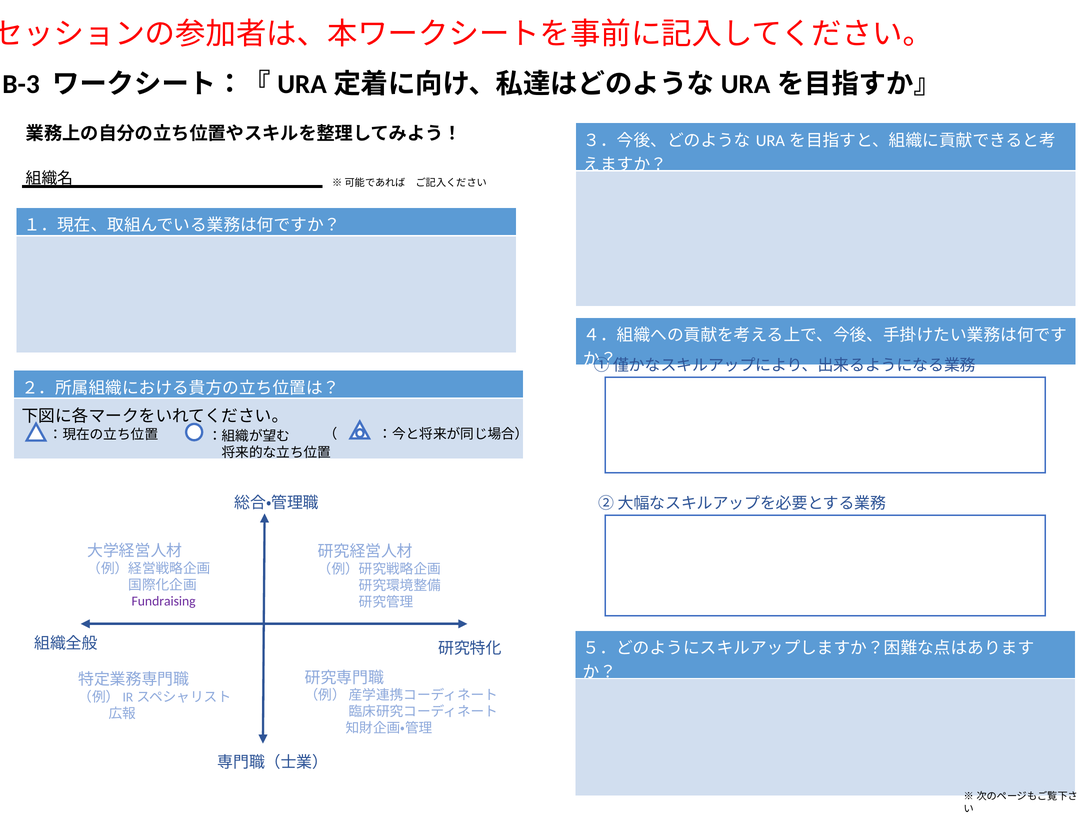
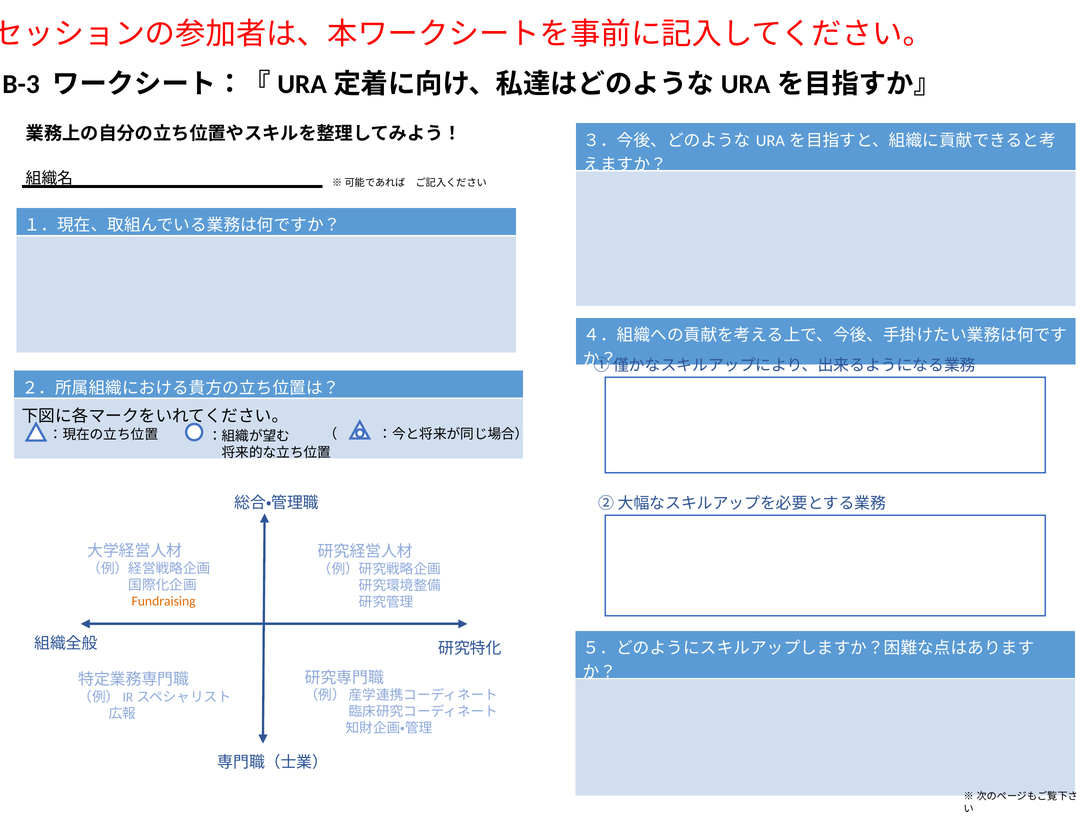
Fundraising colour: purple -> orange
